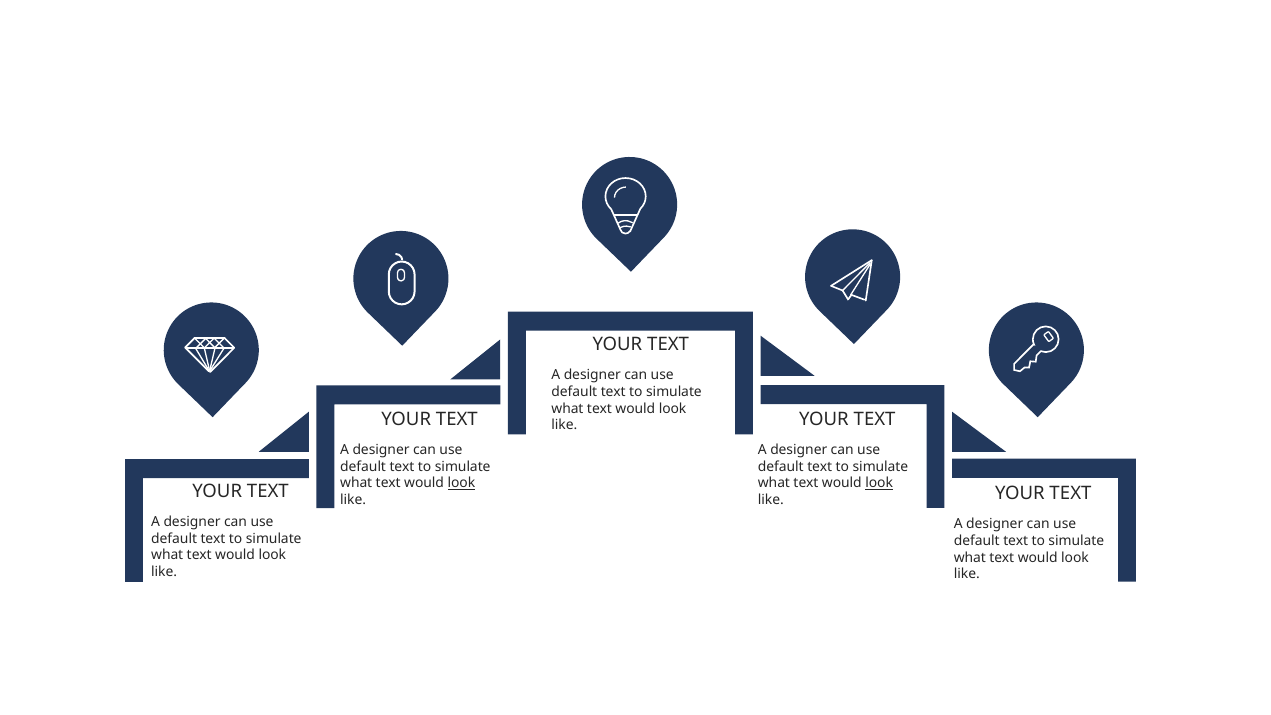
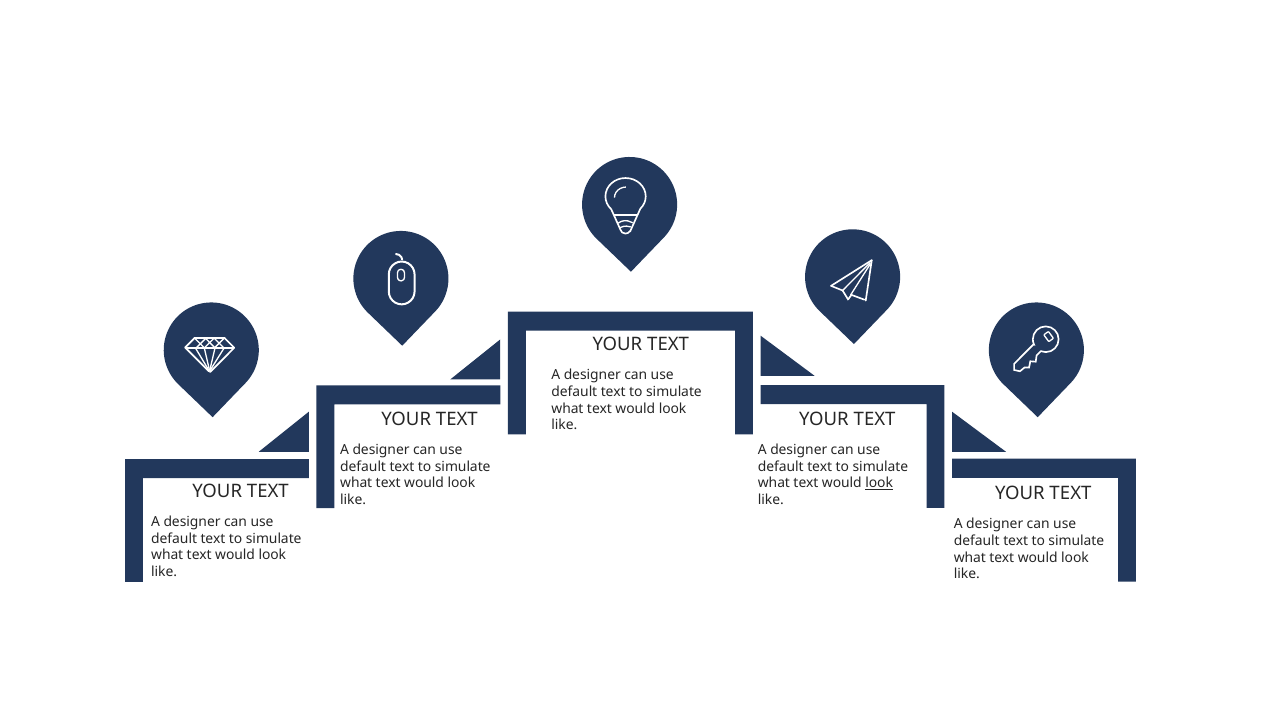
look at (461, 483) underline: present -> none
